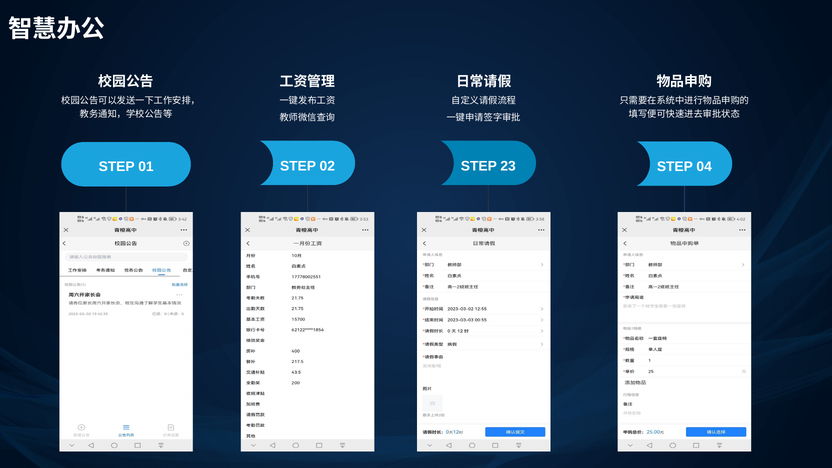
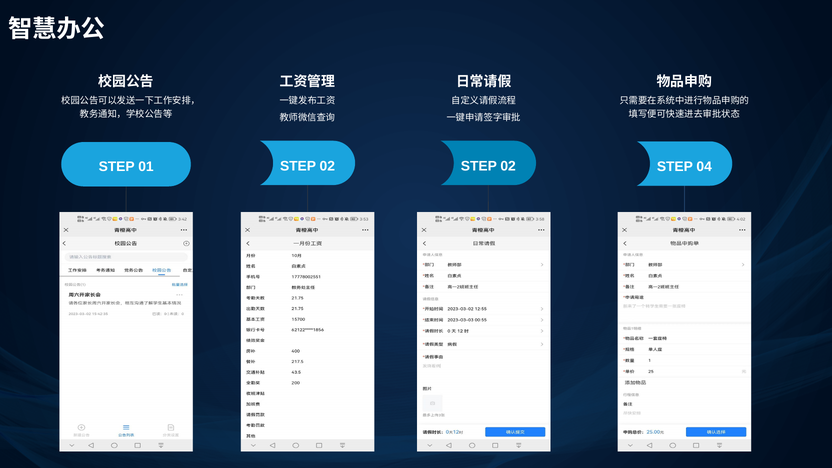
02 STEP 23: 23 -> 02
